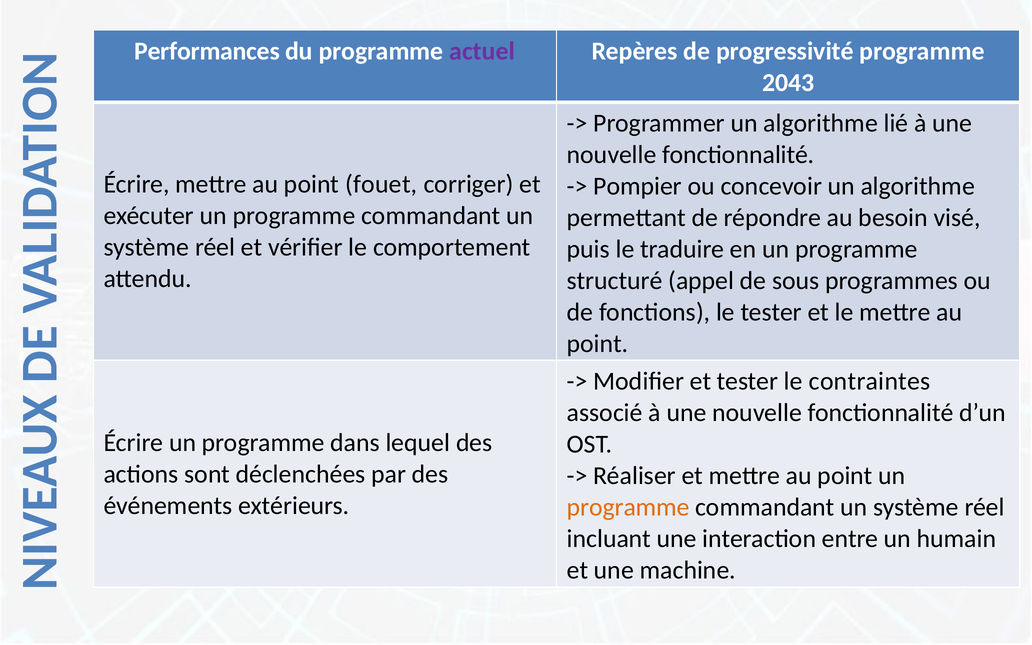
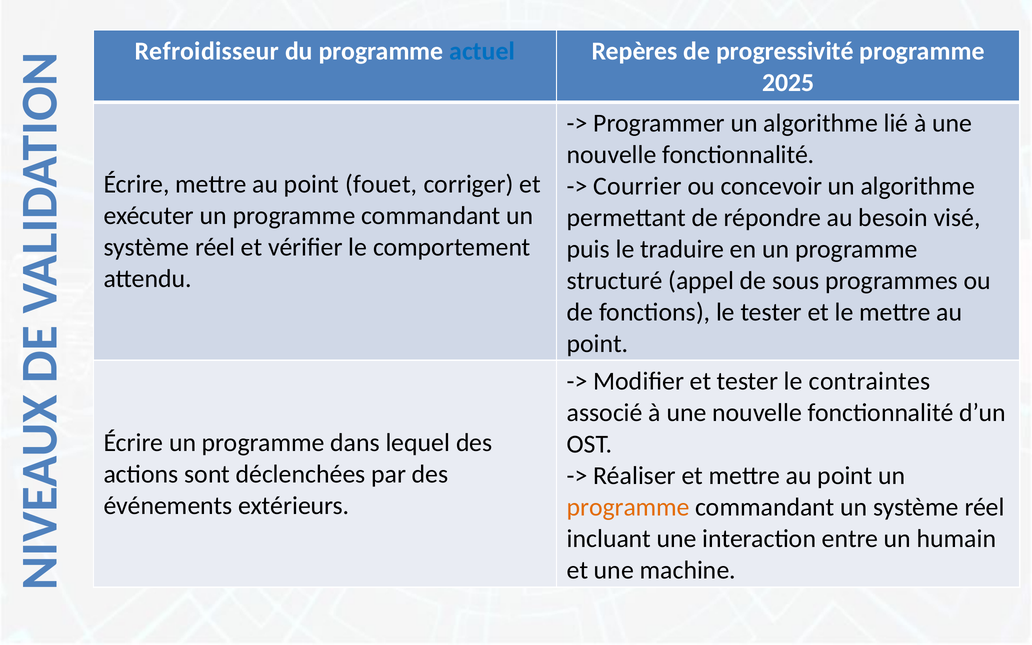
Performances: Performances -> Refroidisseur
actuel colour: purple -> blue
2043: 2043 -> 2025
Pompier: Pompier -> Courrier
